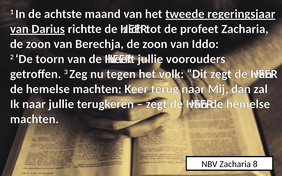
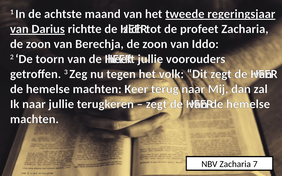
8: 8 -> 7
